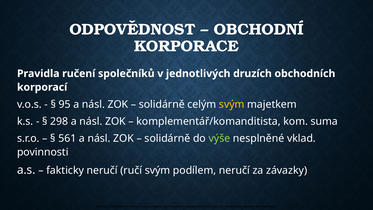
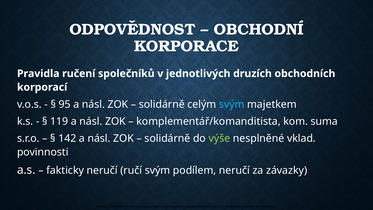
svým at (232, 104) colour: yellow -> light blue
298: 298 -> 119
561: 561 -> 142
